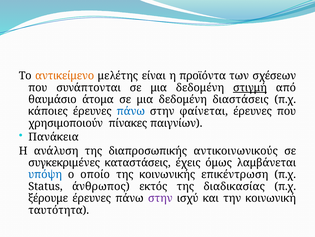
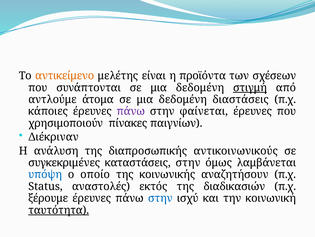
θαυμάσιο: θαυμάσιο -> αντλούμε
πάνω at (131, 111) colour: blue -> purple
Πανάκεια: Πανάκεια -> Διέκριναν
καταστάσεις έχεις: έχεις -> στην
επικέντρωση: επικέντρωση -> αναζητήσουν
άνθρωπος: άνθρωπος -> αναστολές
διαδικασίας: διαδικασίας -> διαδικασιών
στην at (160, 198) colour: purple -> blue
ταυτότητα underline: none -> present
